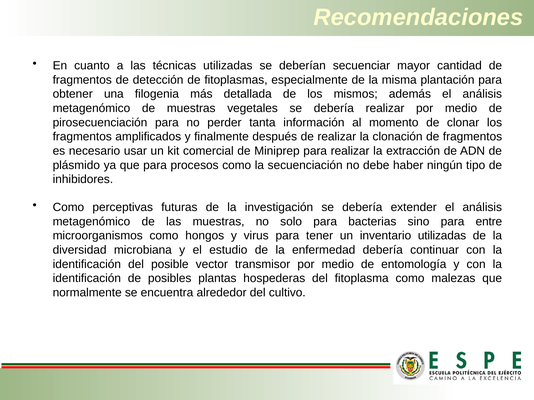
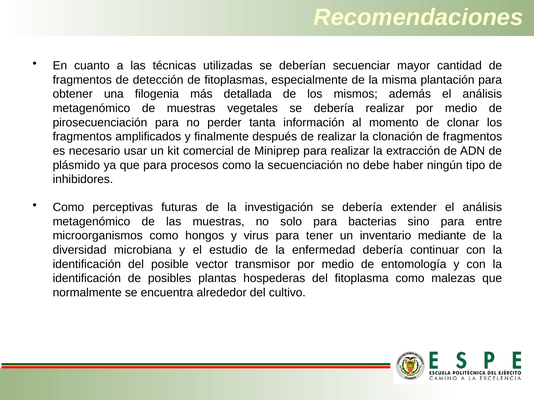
inventario utilizadas: utilizadas -> mediante
